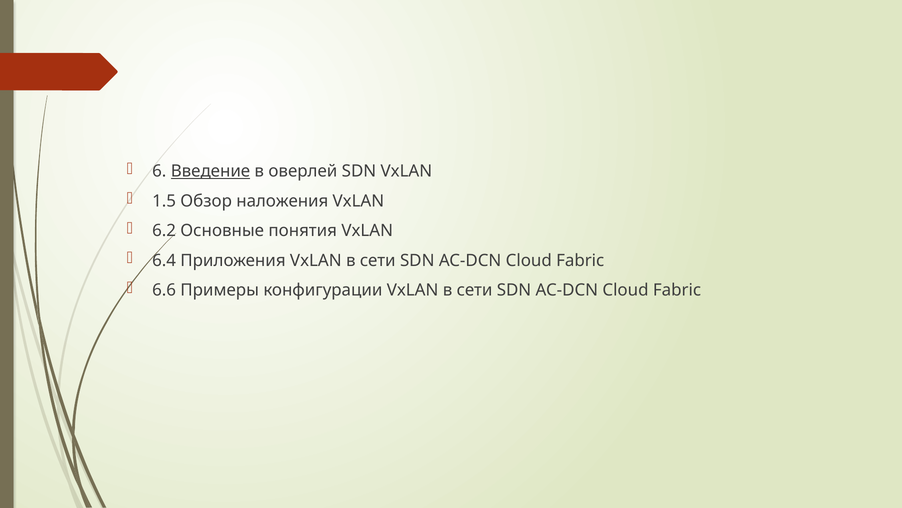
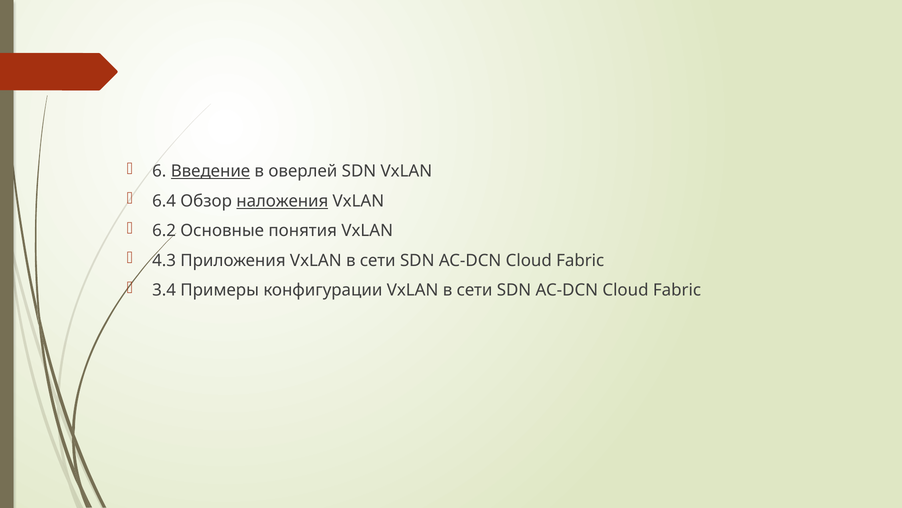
1.5: 1.5 -> 6.4
наложения underline: none -> present
6.4: 6.4 -> 4.3
6.6: 6.6 -> 3.4
